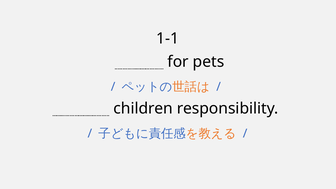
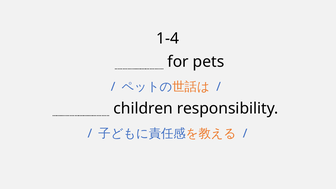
1-1: 1-1 -> 1-4
